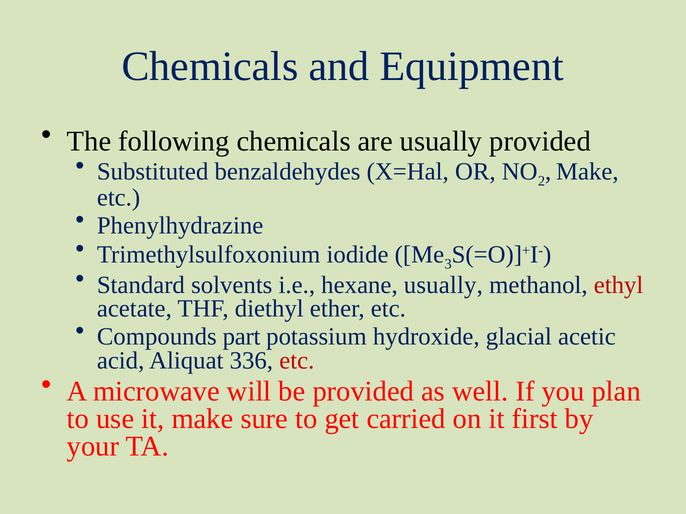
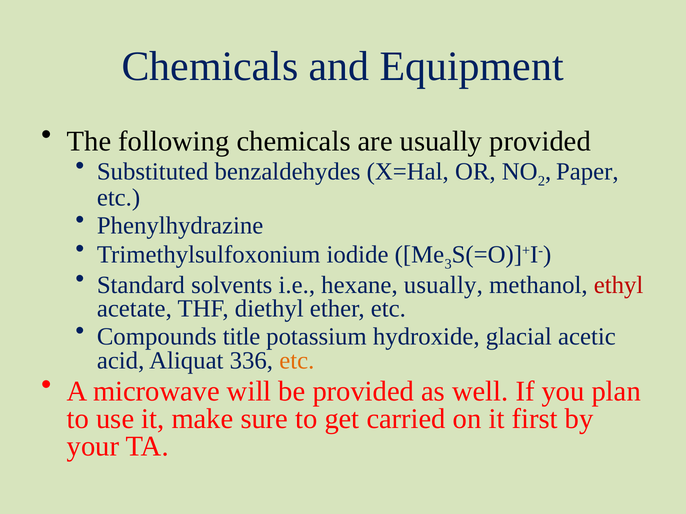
Make at (587, 172): Make -> Paper
part: part -> title
etc at (297, 361) colour: red -> orange
